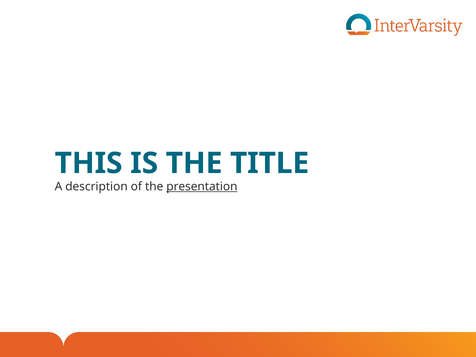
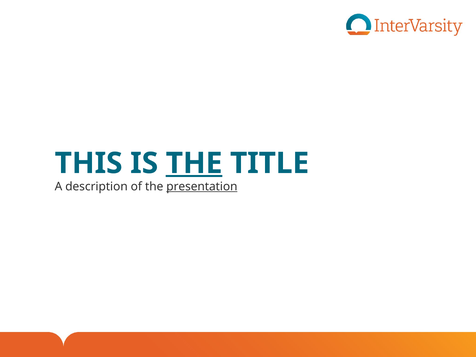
THE at (194, 163) underline: none -> present
